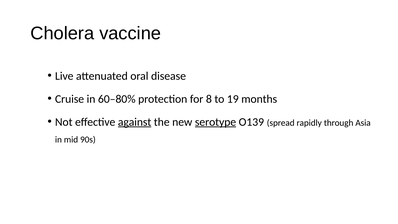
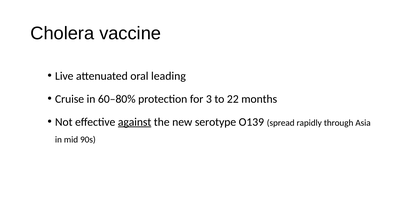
disease: disease -> leading
8: 8 -> 3
19: 19 -> 22
serotype underline: present -> none
